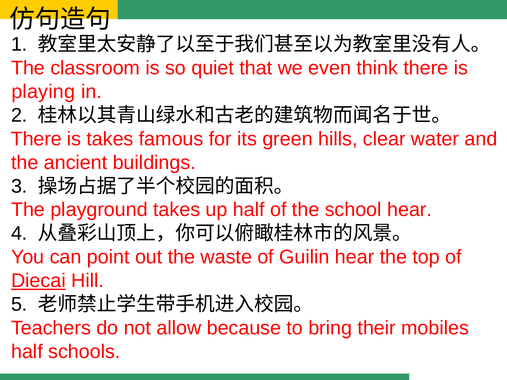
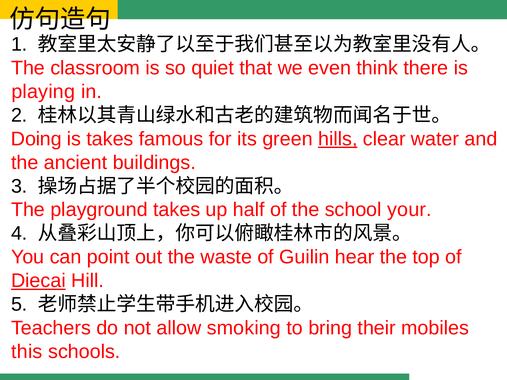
There at (36, 139): There -> Doing
hills underline: none -> present
school hear: hear -> your
because: because -> smoking
half at (27, 352): half -> this
